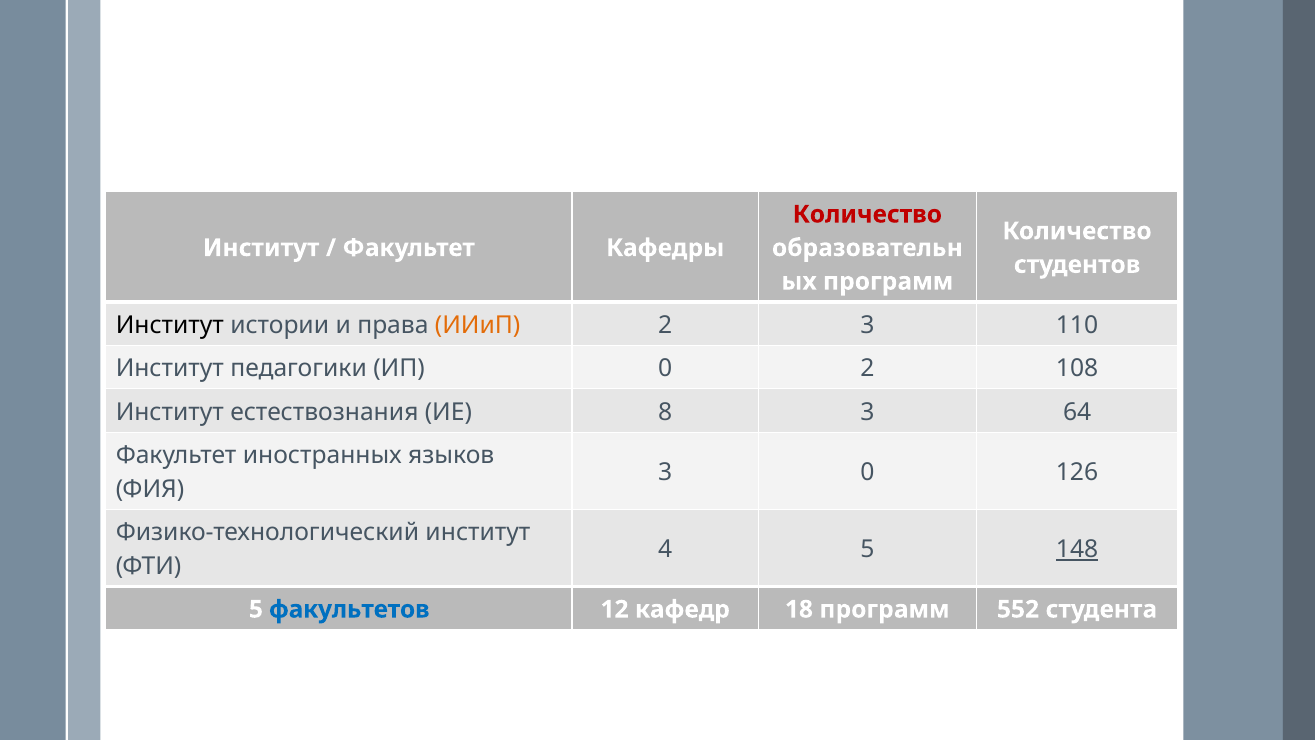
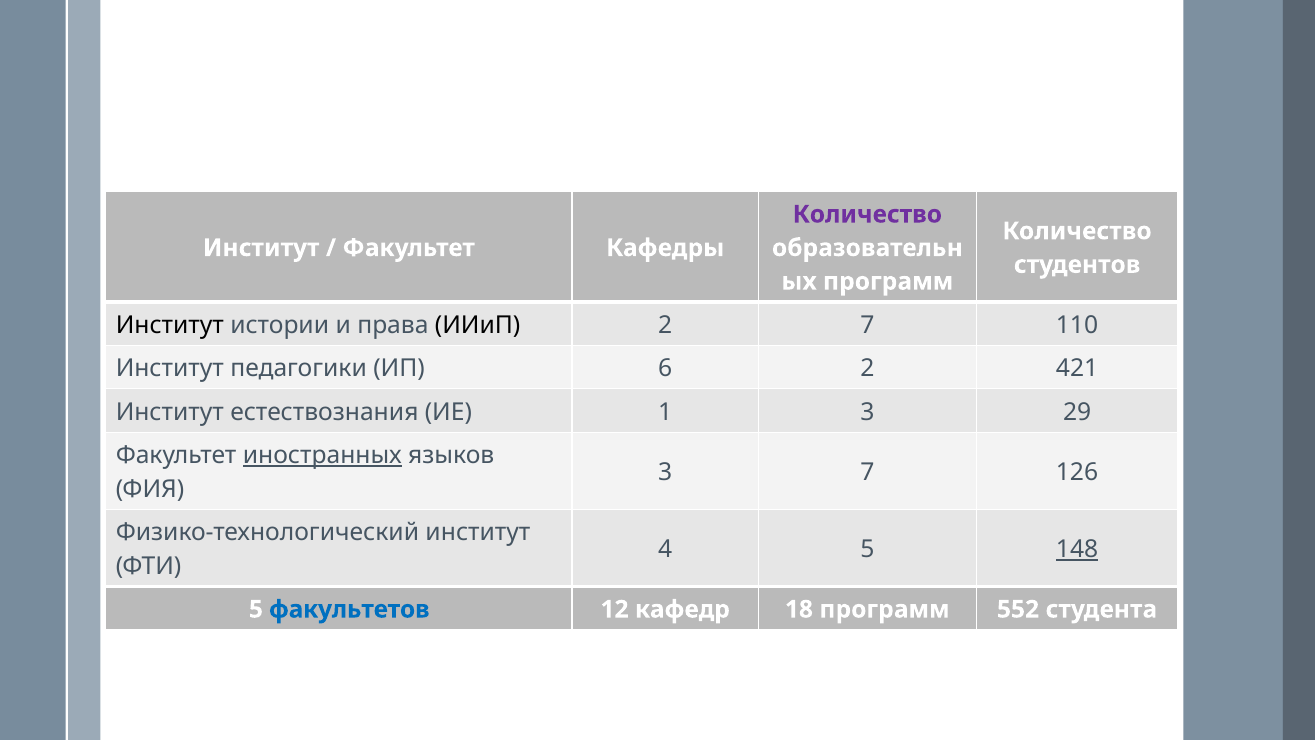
Количество at (867, 214) colour: red -> purple
ИИиП colour: orange -> black
2 3: 3 -> 7
ИП 0: 0 -> 6
108: 108 -> 421
8: 8 -> 1
64: 64 -> 29
иностранных underline: none -> present
3 0: 0 -> 7
